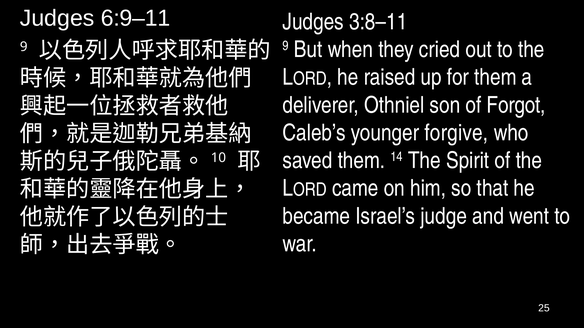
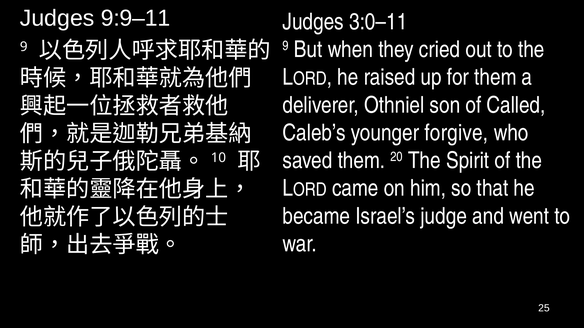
6:9–11: 6:9–11 -> 9:9–11
3:8–11: 3:8–11 -> 3:0–11
Forgot: Forgot -> Called
14: 14 -> 20
